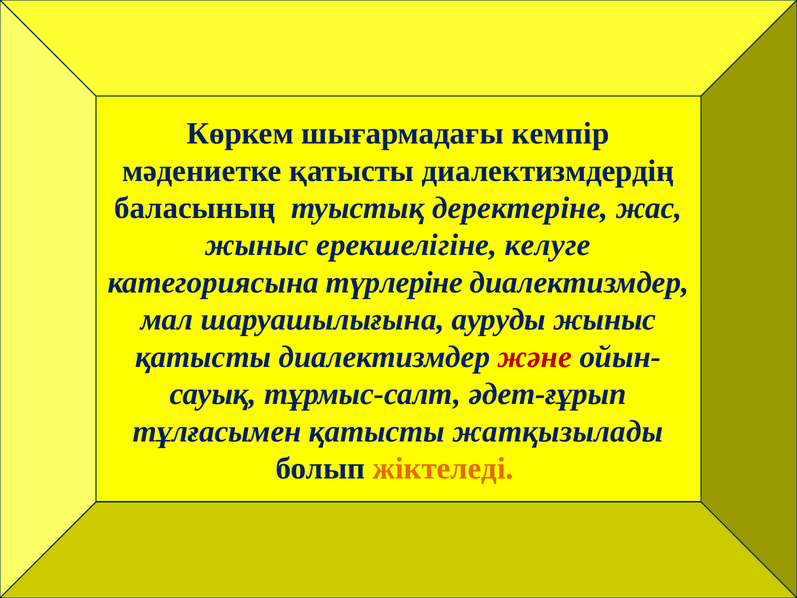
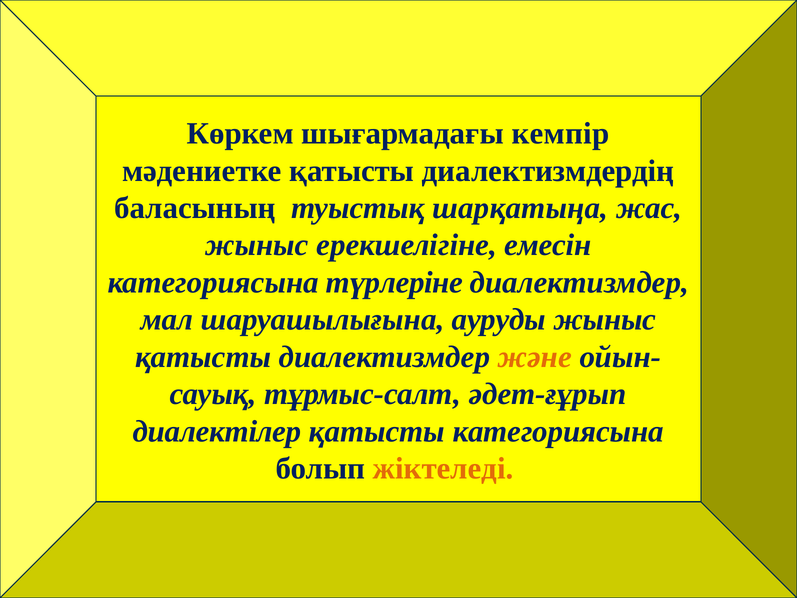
деректеріне: деректеріне -> шарқатыңа
келуге: келуге -> емесін
және colour: red -> orange
тұлғасымен: тұлғасымен -> диалектілер
қатысты жатқызылады: жатқызылады -> категориясына
